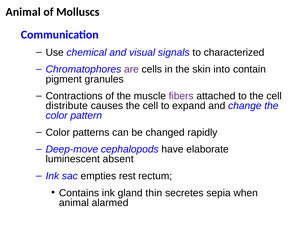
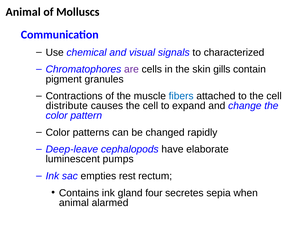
into: into -> gills
fibers colour: purple -> blue
Deep-move: Deep-move -> Deep-leave
absent: absent -> pumps
thin: thin -> four
